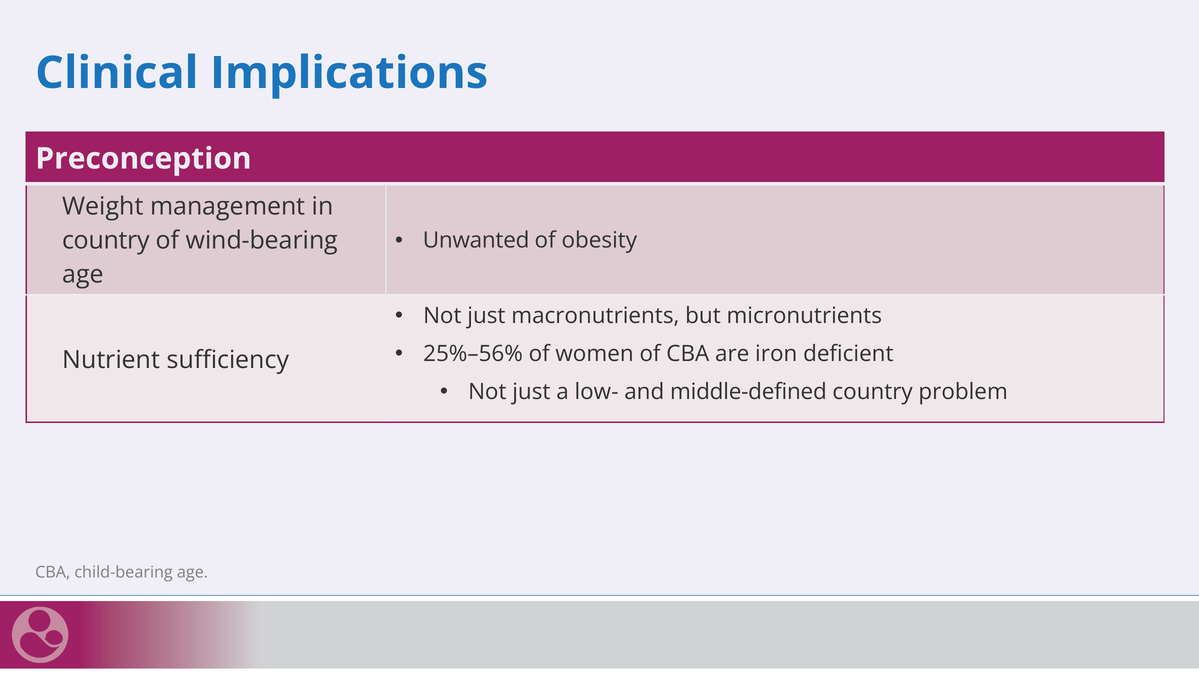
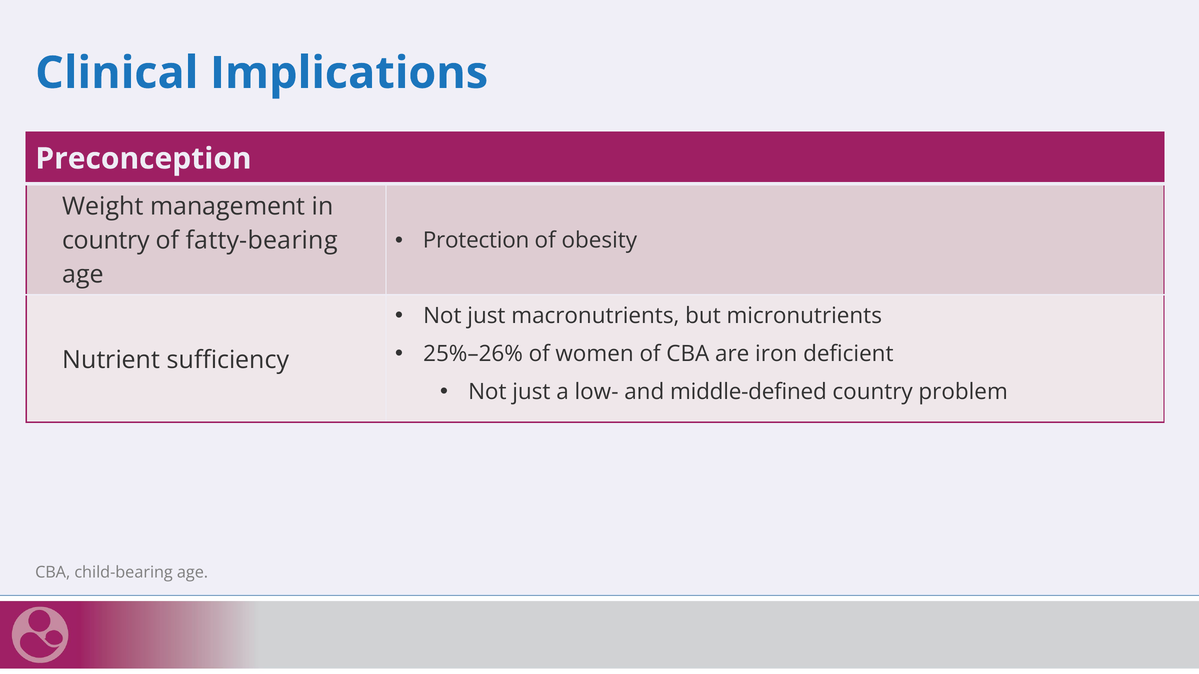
Unwanted: Unwanted -> Protection
wind-bearing: wind-bearing -> fatty-bearing
25%–56%: 25%–56% -> 25%–26%
